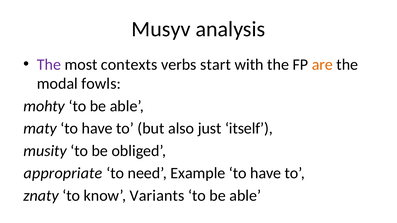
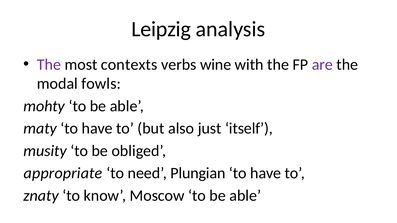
Musyv: Musyv -> Leipzig
start: start -> wine
are colour: orange -> purple
Example: Example -> Plungian
Variants: Variants -> Moscow
